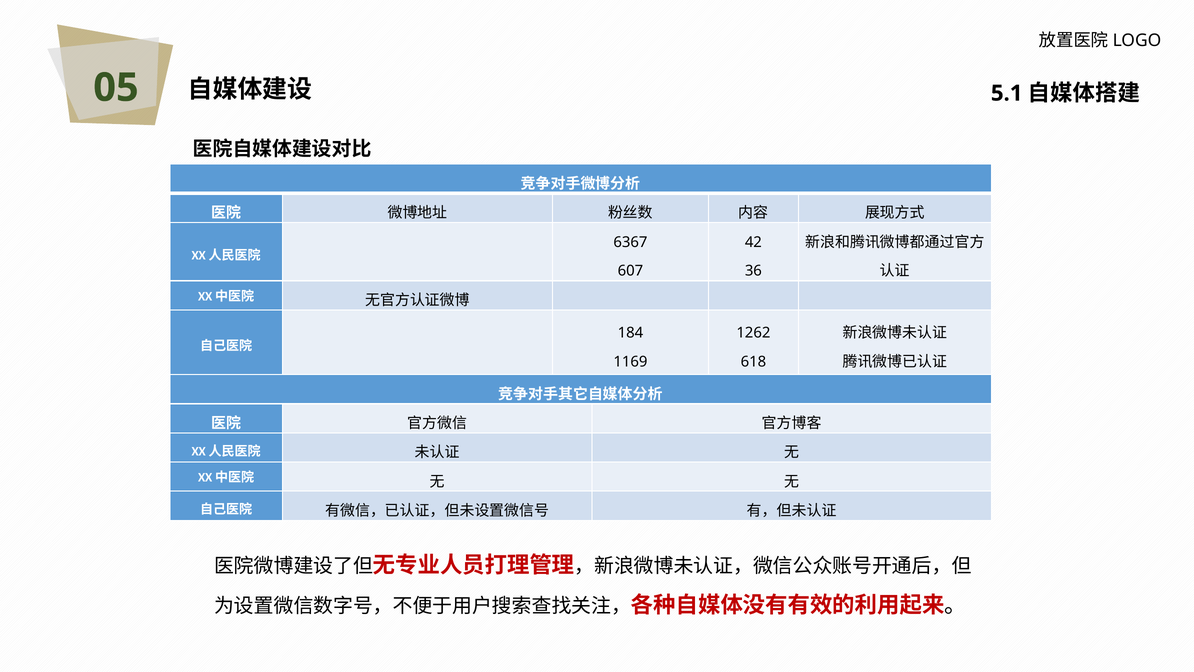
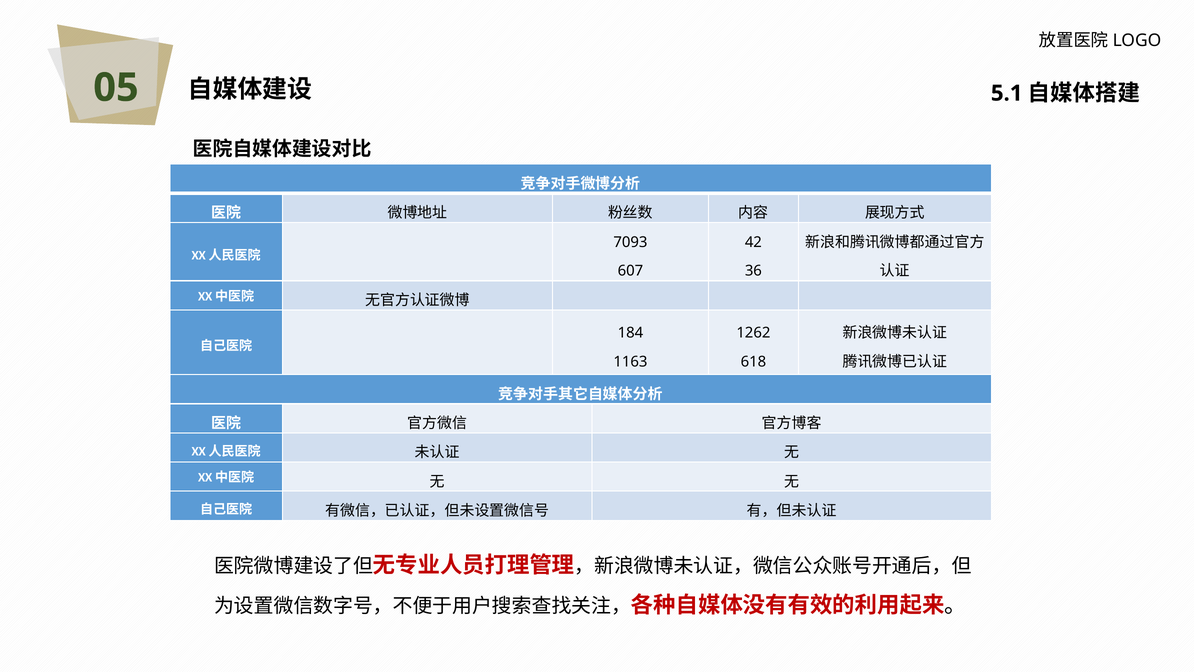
6367: 6367 -> 7093
1169: 1169 -> 1163
